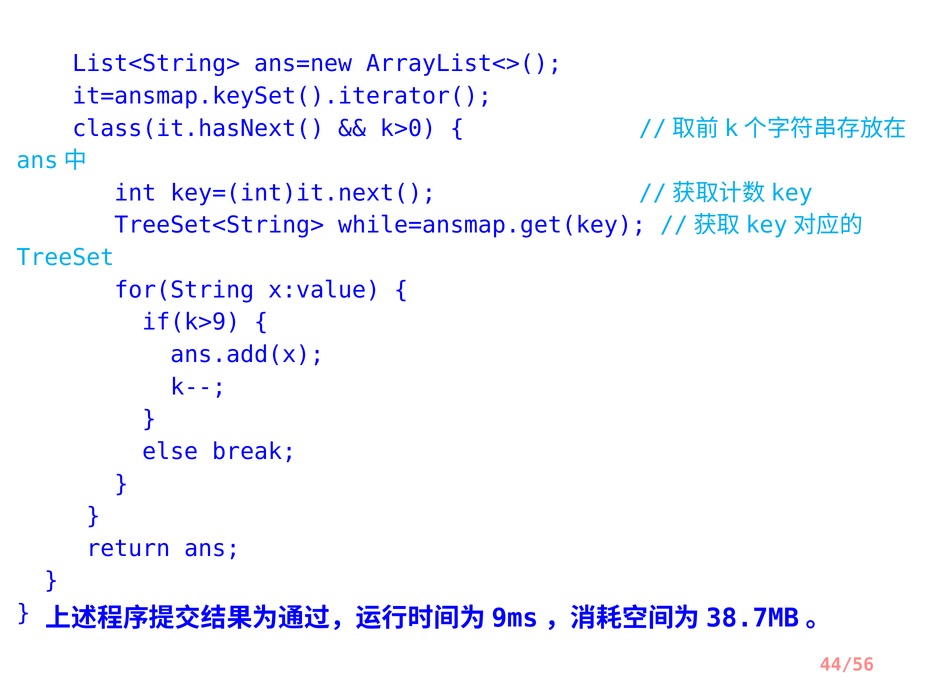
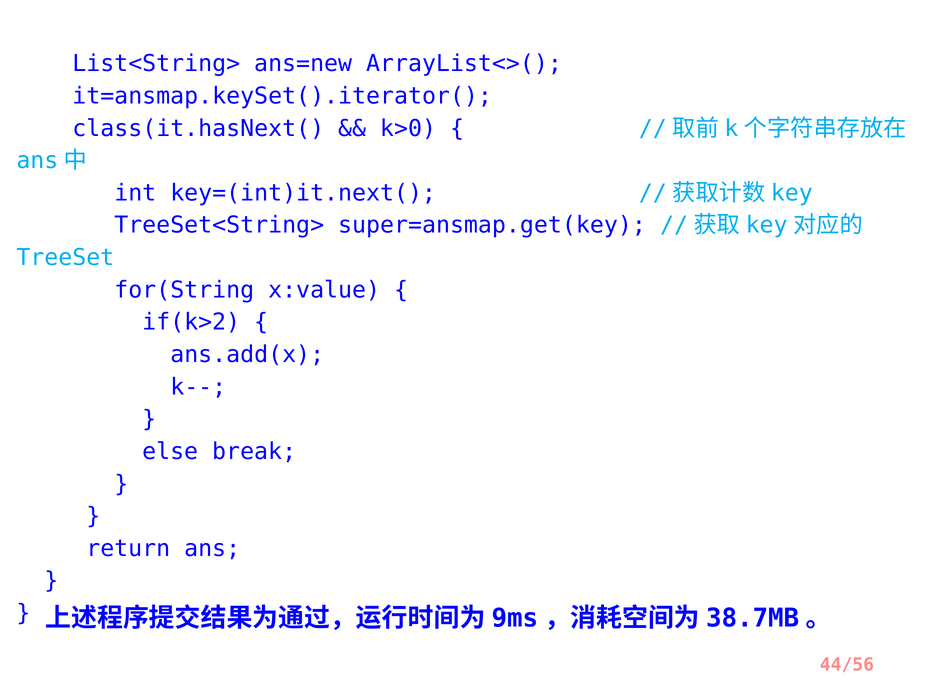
while=ansmap.get(key: while=ansmap.get(key -> super=ansmap.get(key
if(k>9: if(k>9 -> if(k>2
